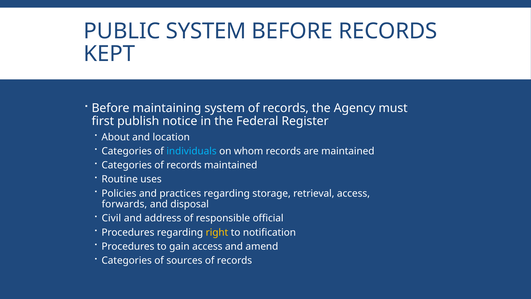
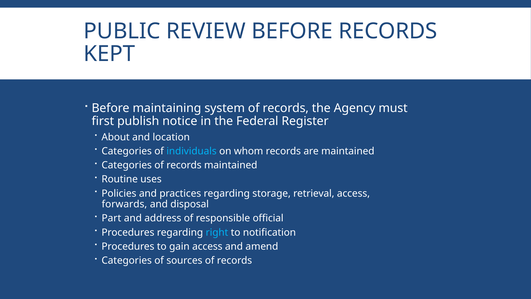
PUBLIC SYSTEM: SYSTEM -> REVIEW
Civil: Civil -> Part
right colour: yellow -> light blue
